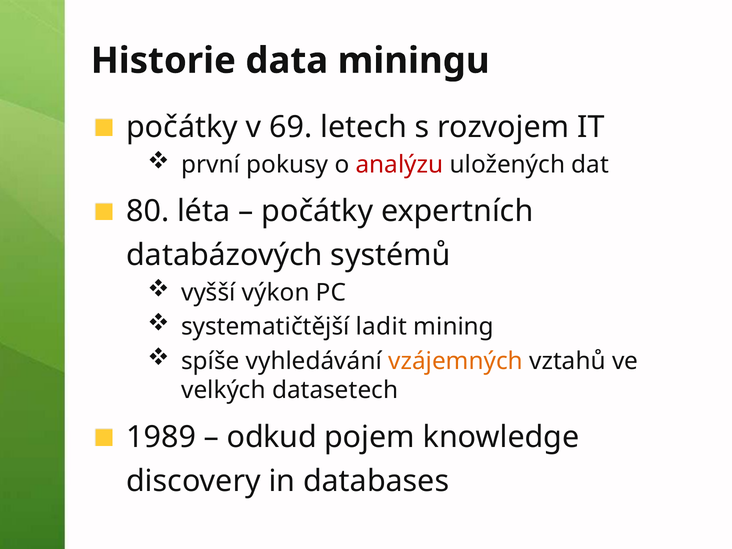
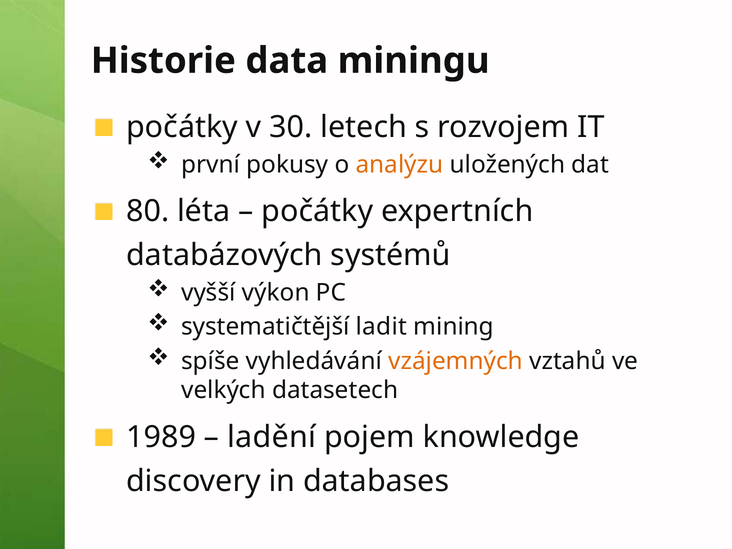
69: 69 -> 30
analýzu colour: red -> orange
odkud: odkud -> ladění
